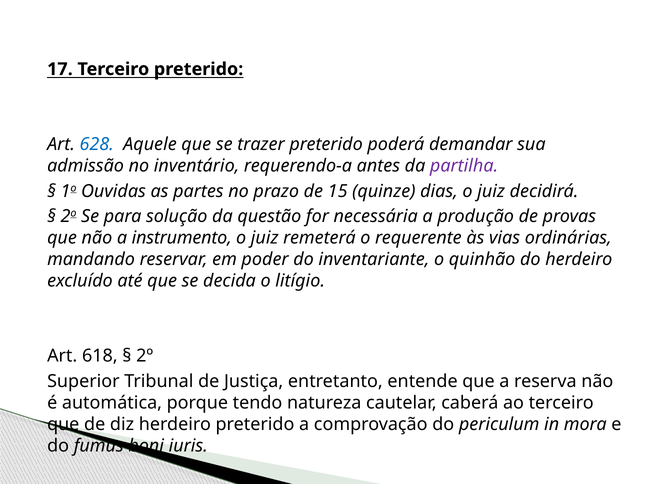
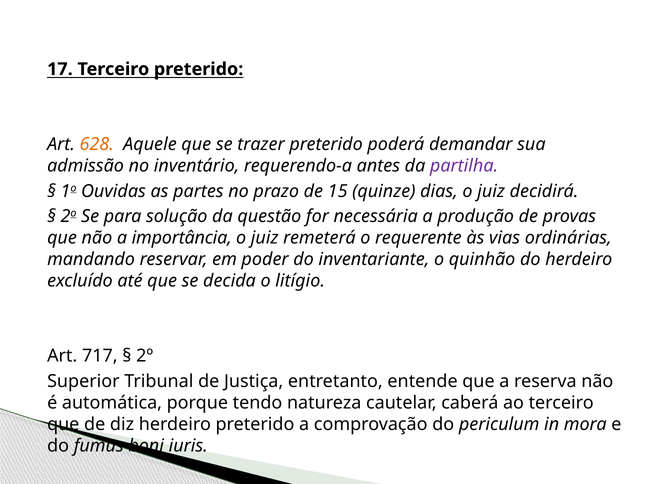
628 colour: blue -> orange
instrumento: instrumento -> importância
618: 618 -> 717
